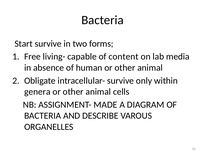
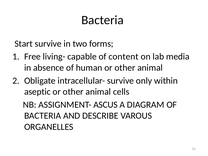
genera: genera -> aseptic
MADE: MADE -> ASCUS
